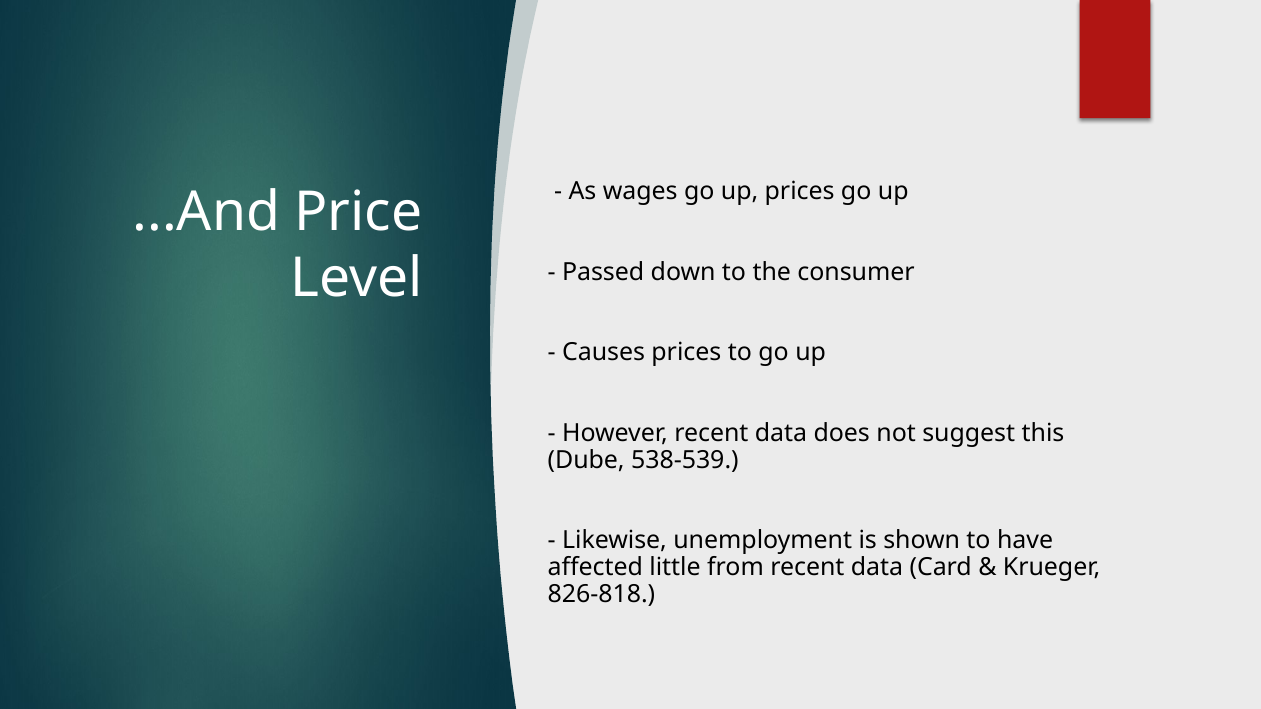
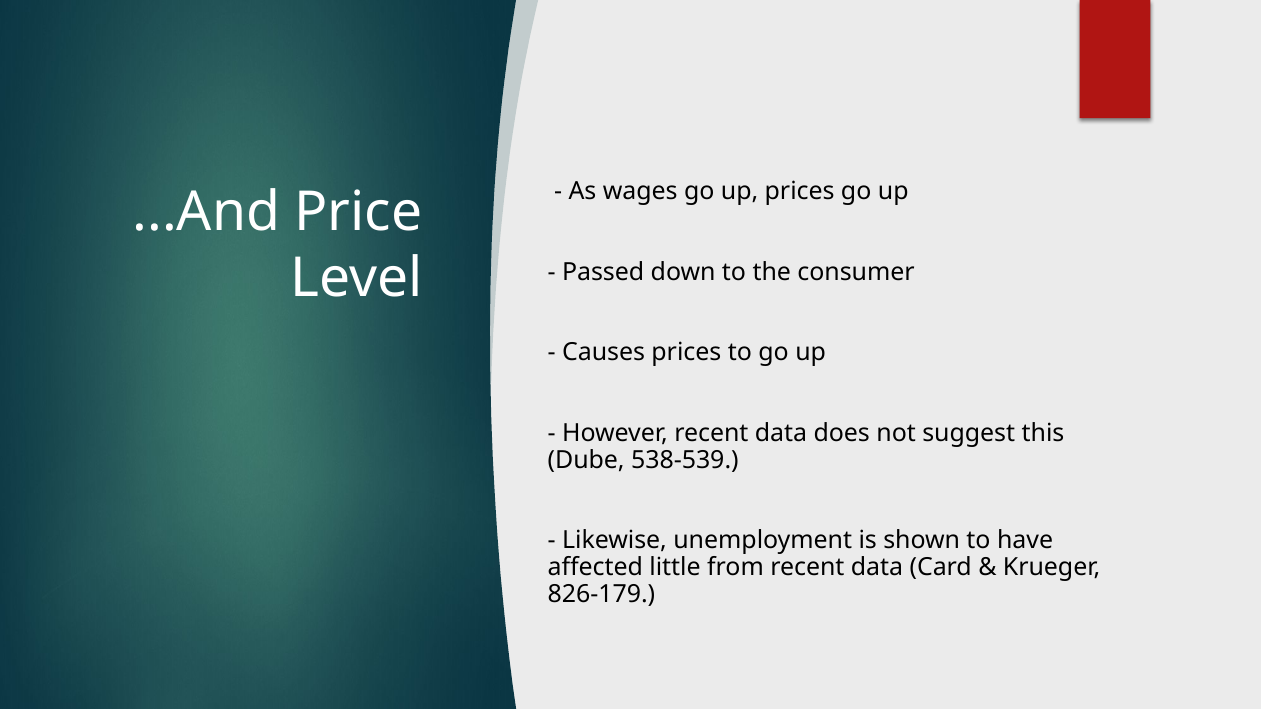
826-818: 826-818 -> 826-179
